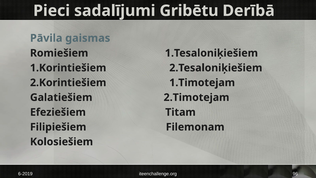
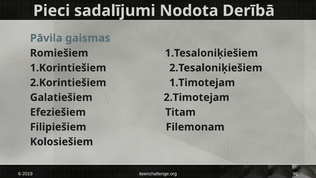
Gribētu: Gribētu -> Nodota
